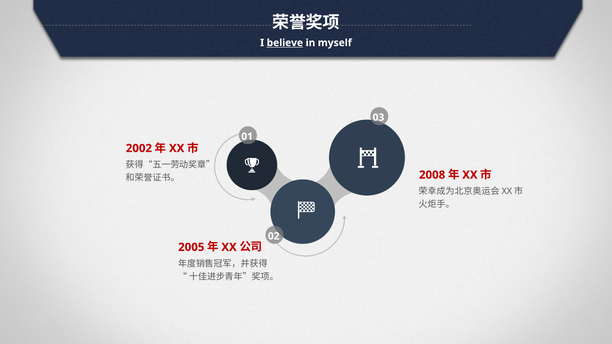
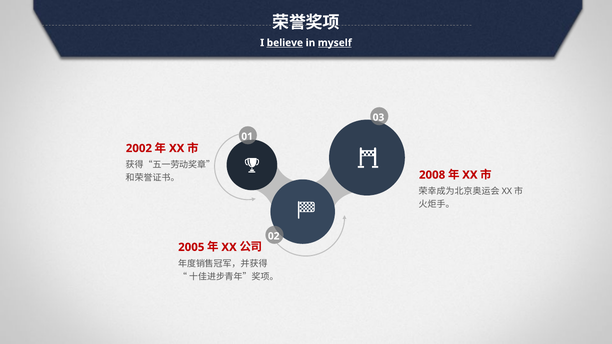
myself underline: none -> present
